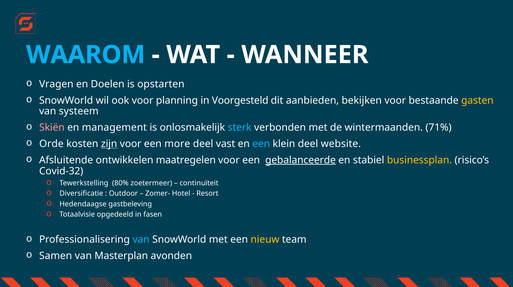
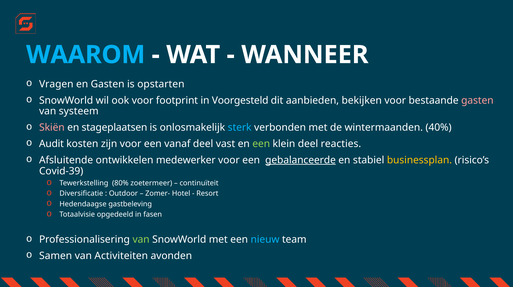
en Doelen: Doelen -> Gasten
planning: planning -> footprint
gasten at (477, 100) colour: yellow -> pink
management: management -> stageplaatsen
71%: 71% -> 40%
Orde: Orde -> Audit
zijn underline: present -> none
more: more -> vanaf
een at (261, 144) colour: light blue -> light green
website: website -> reacties
maatregelen: maatregelen -> medewerker
Covid-32: Covid-32 -> Covid-39
van at (141, 240) colour: light blue -> light green
nieuw colour: yellow -> light blue
Masterplan: Masterplan -> Activiteiten
